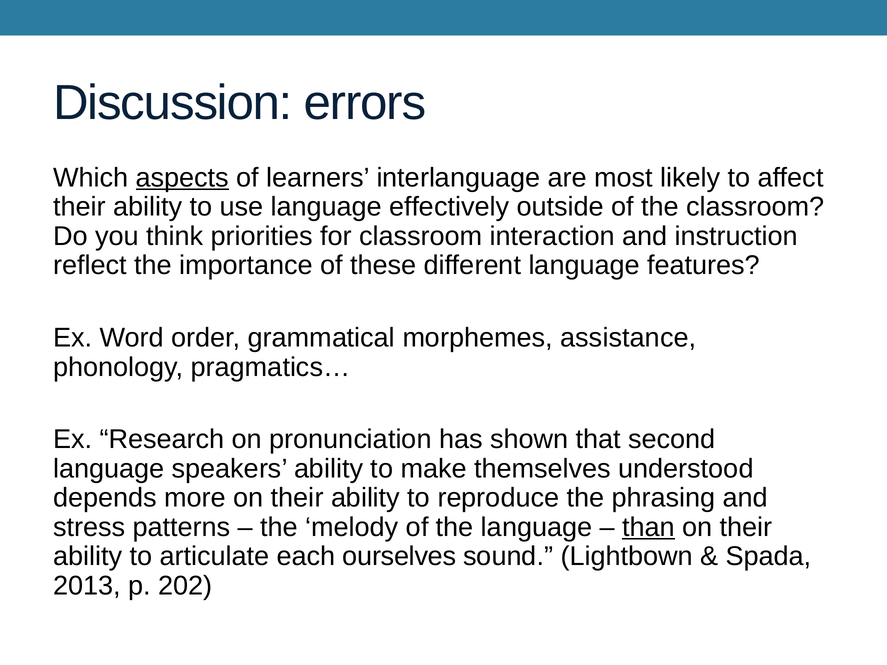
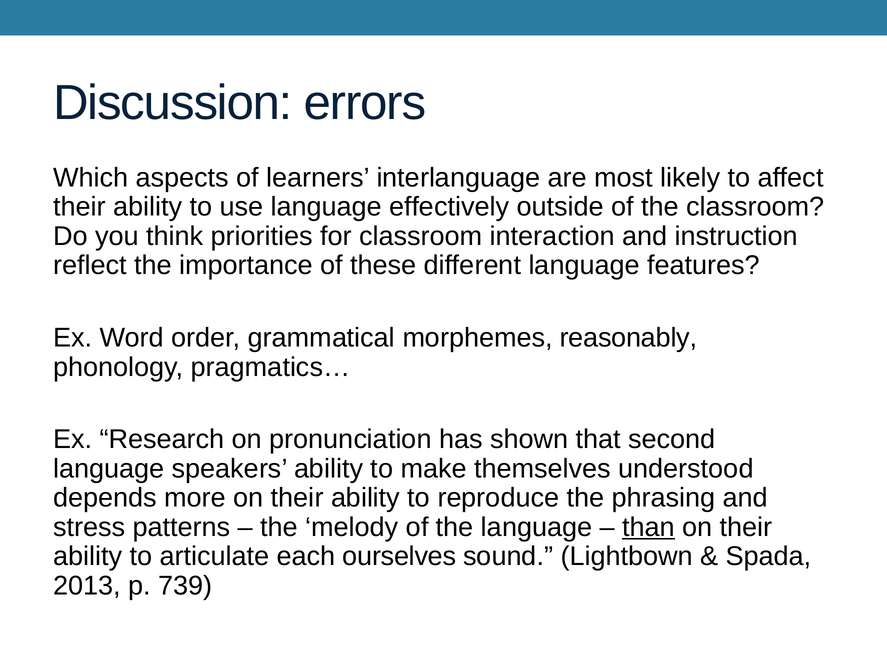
aspects underline: present -> none
assistance: assistance -> reasonably
202: 202 -> 739
